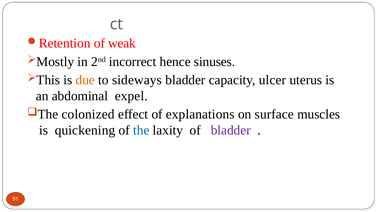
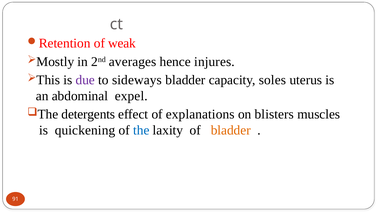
incorrect: incorrect -> averages
sinuses: sinuses -> injures
due colour: orange -> purple
ulcer: ulcer -> soles
colonized: colonized -> detergents
surface: surface -> blisters
bladder at (231, 130) colour: purple -> orange
